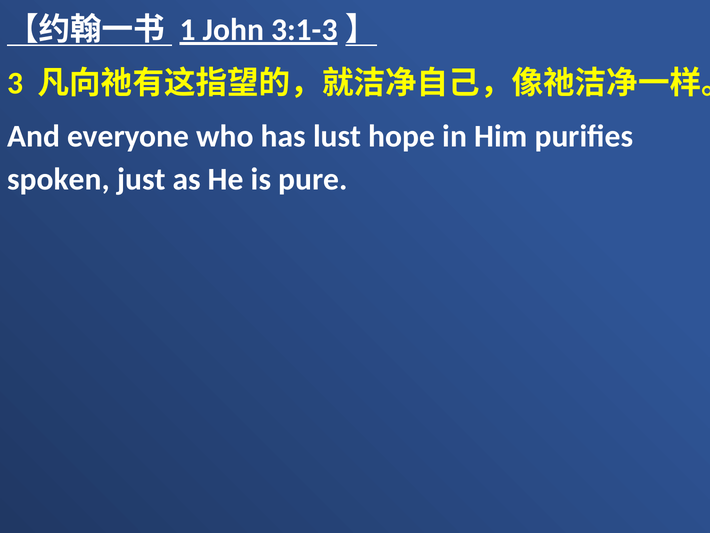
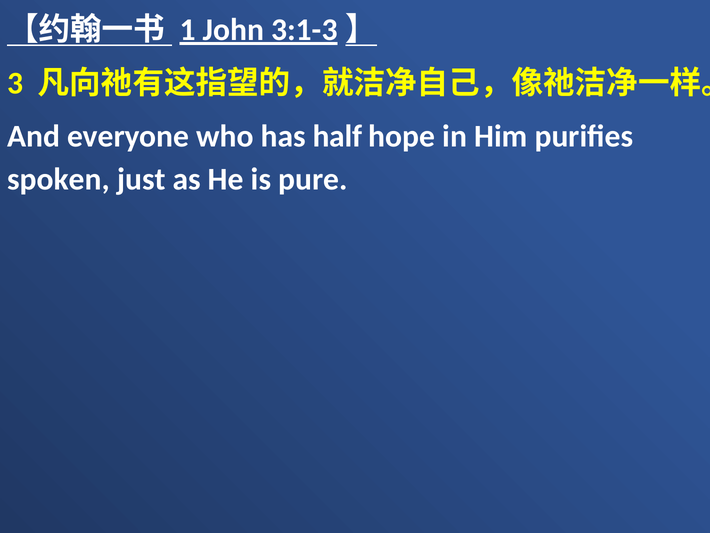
lust: lust -> half
